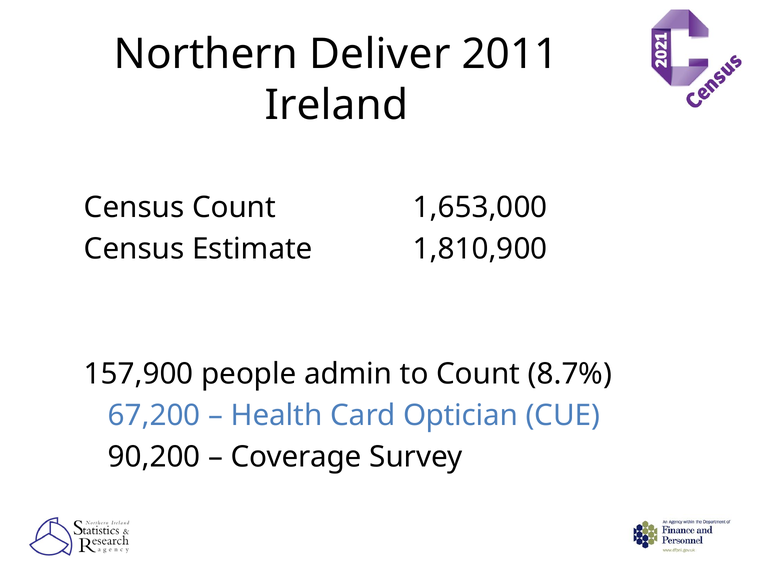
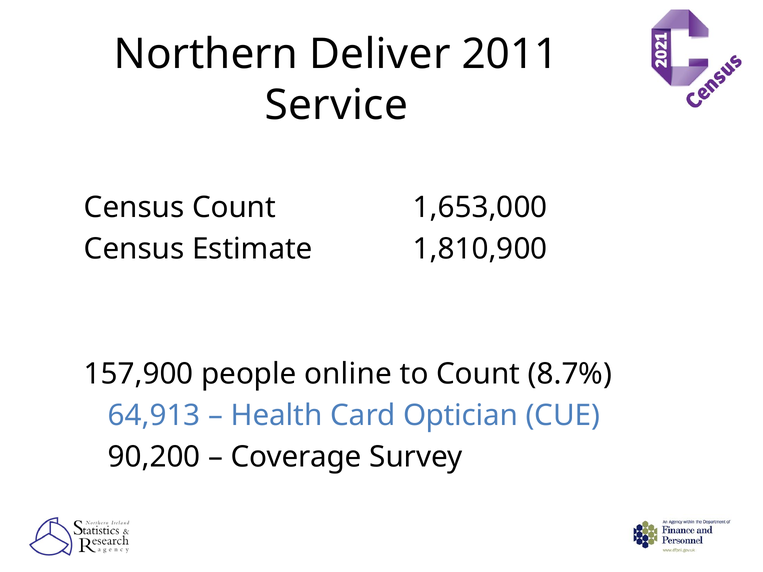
Ireland: Ireland -> Service
admin: admin -> online
67,200: 67,200 -> 64,913
